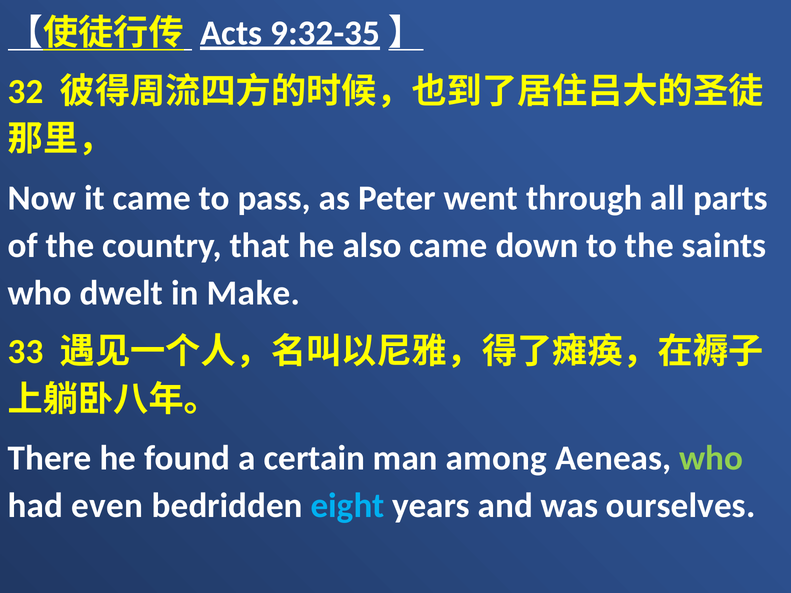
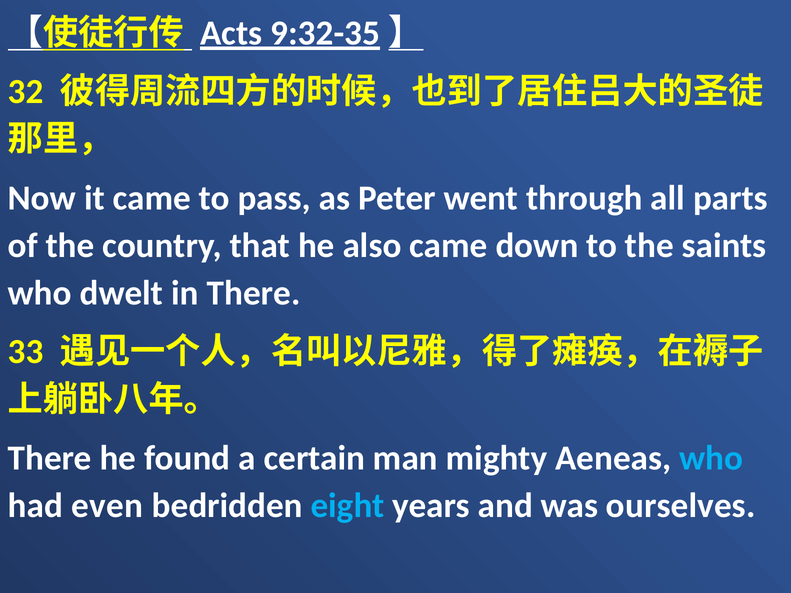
in Make: Make -> There
among: among -> mighty
who at (711, 458) colour: light green -> light blue
